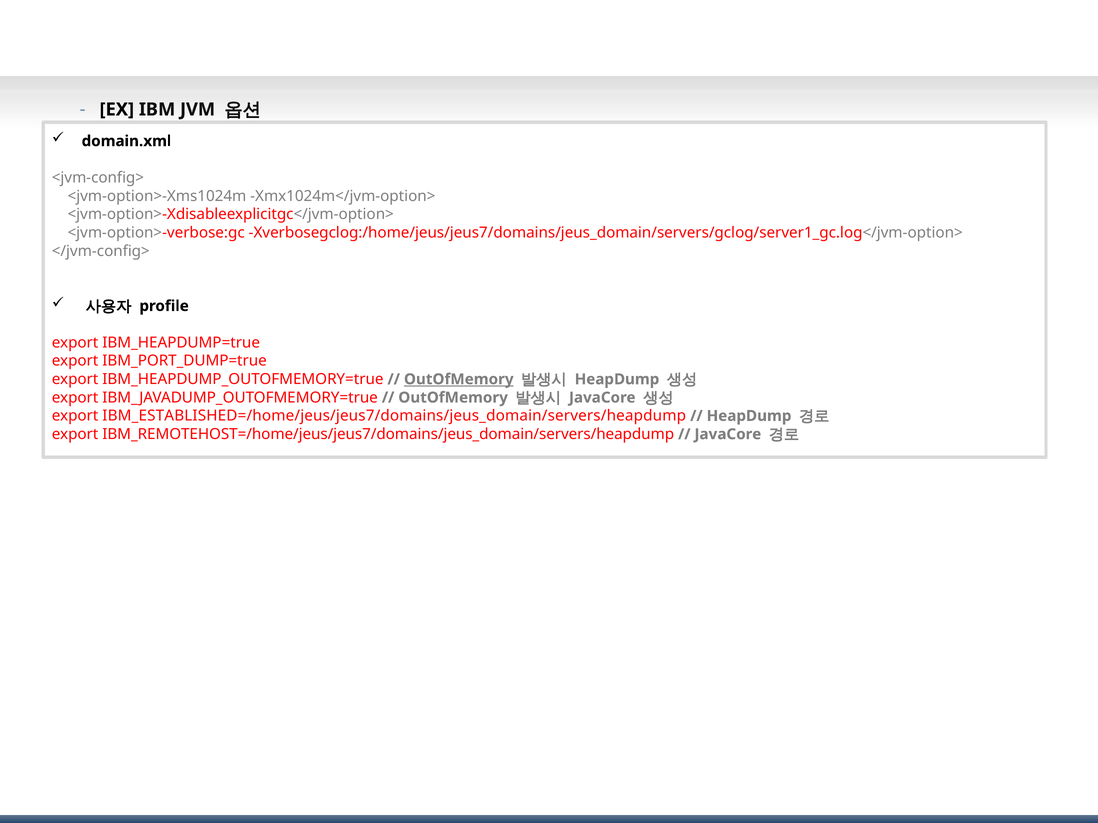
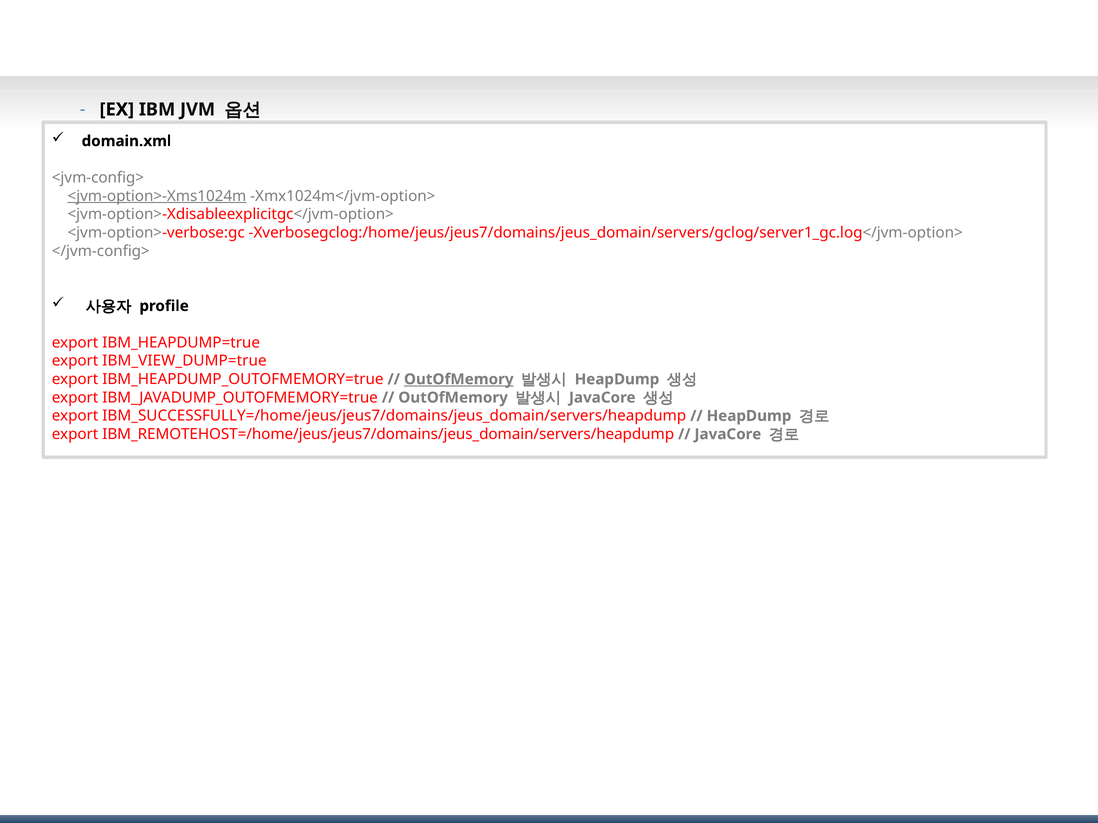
<jvm-option>-Xms1024m underline: none -> present
IBM_PORT_DUMP=true: IBM_PORT_DUMP=true -> IBM_VIEW_DUMP=true
IBM_ESTABLISHED=/home/jeus/jeus7/domains/jeus_domain/servers/heapdump: IBM_ESTABLISHED=/home/jeus/jeus7/domains/jeus_domain/servers/heapdump -> IBM_SUCCESSFULLY=/home/jeus/jeus7/domains/jeus_domain/servers/heapdump
